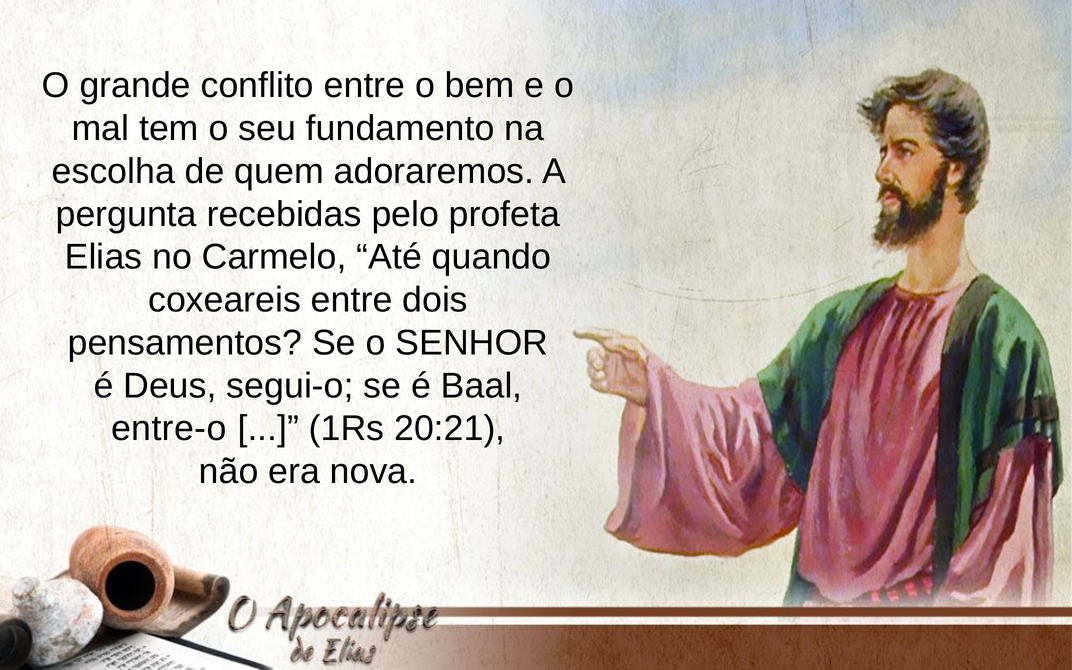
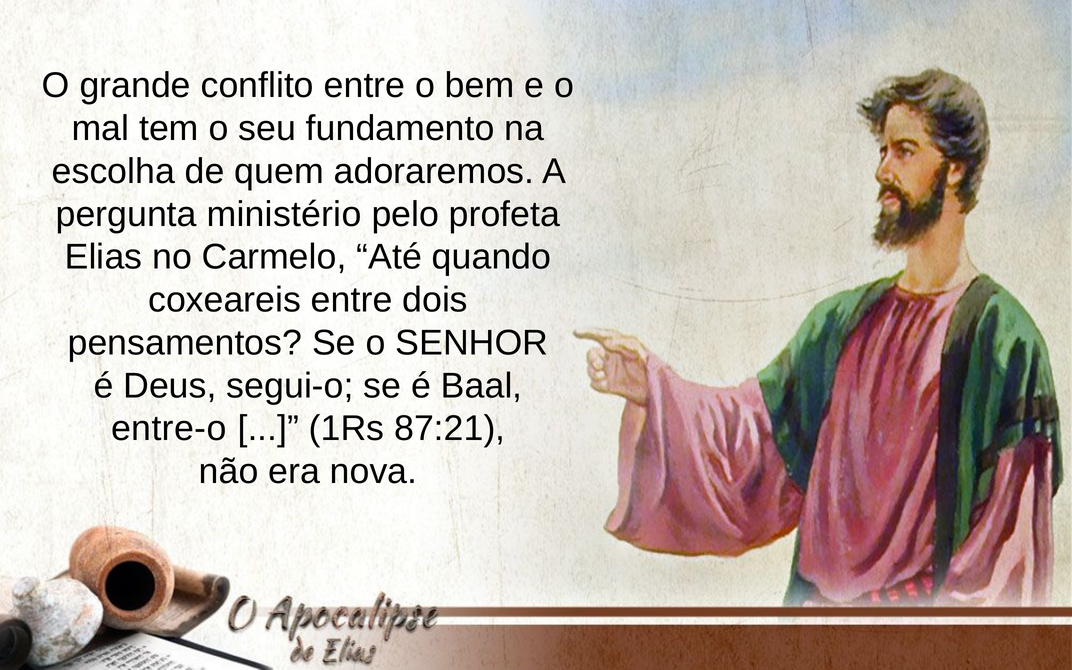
recebidas: recebidas -> ministério
20:21: 20:21 -> 87:21
